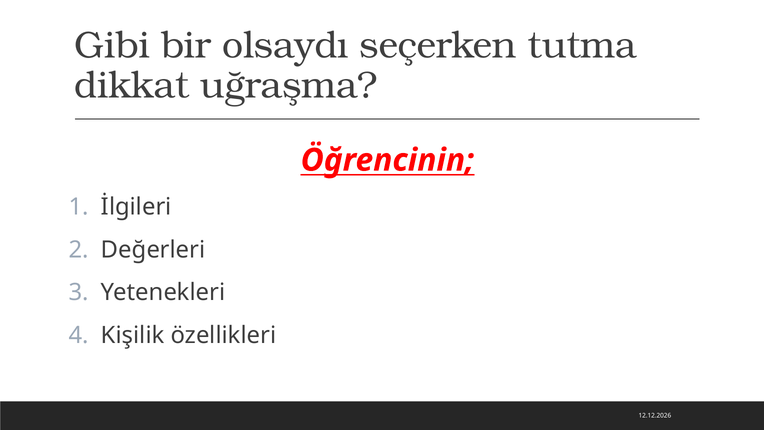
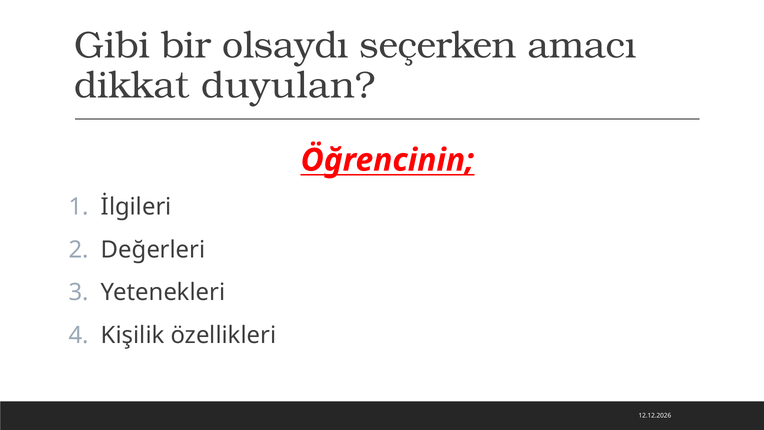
tutma: tutma -> amacı
uğraşma: uğraşma -> duyulan
